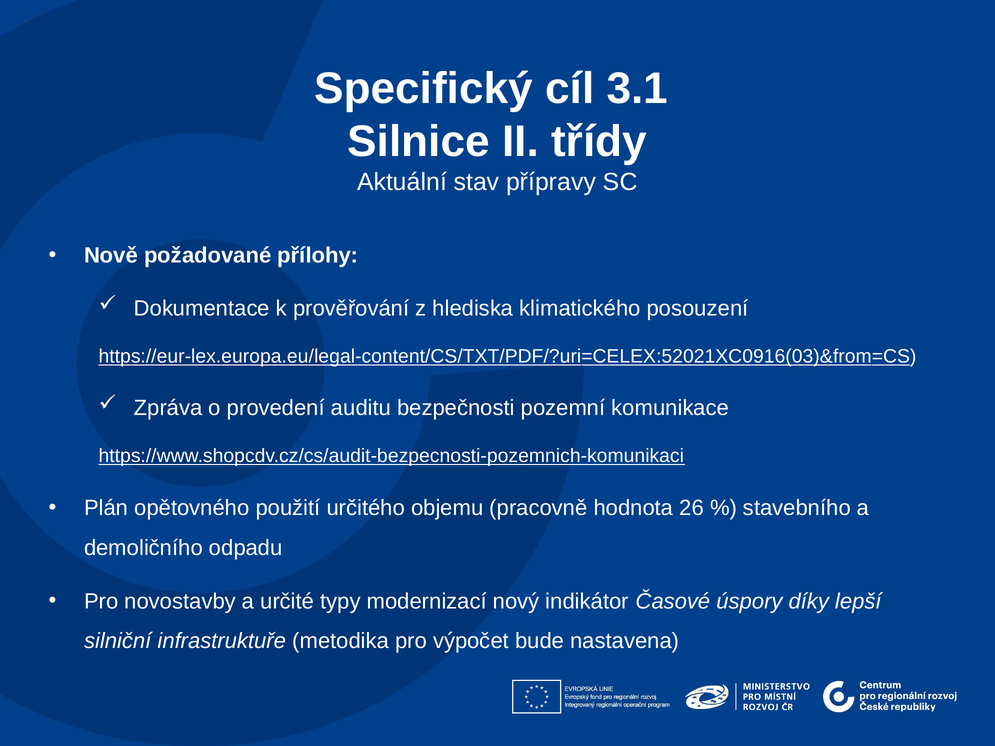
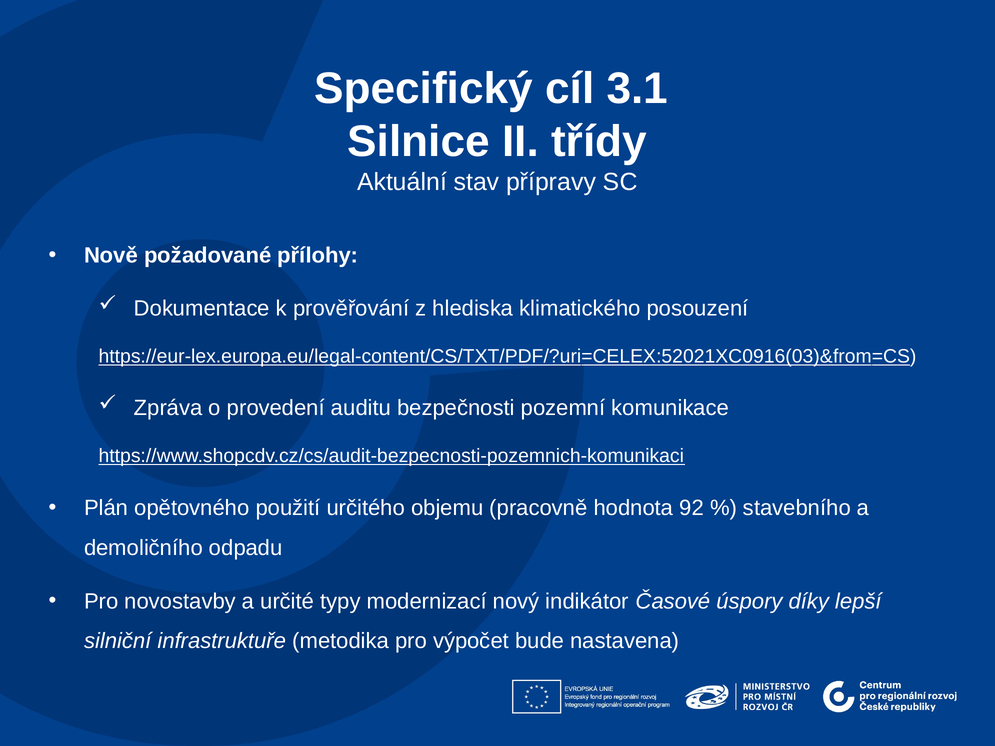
26: 26 -> 92
